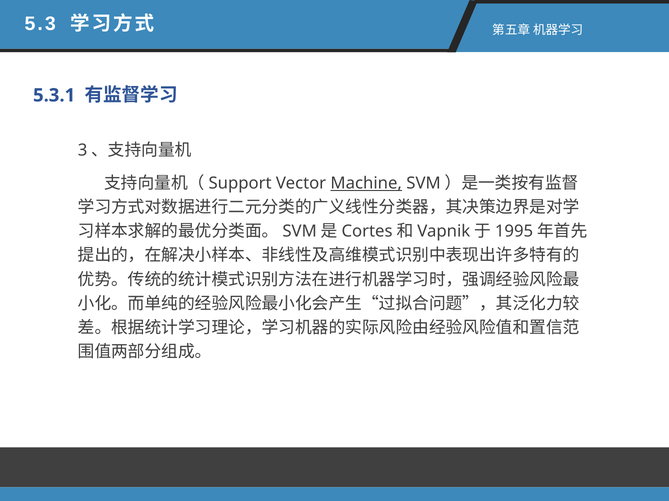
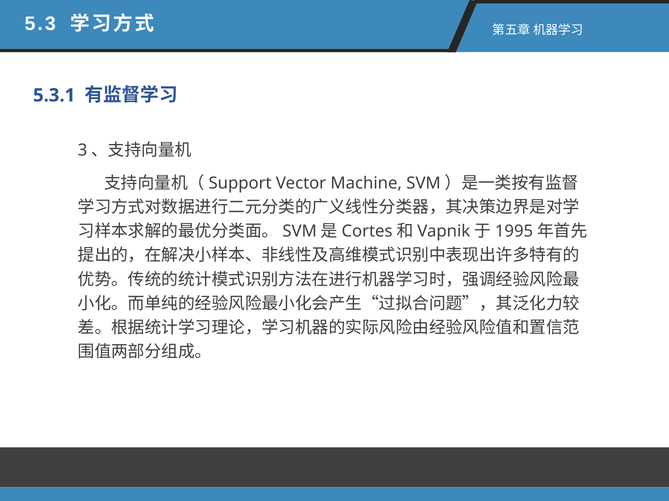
Machine underline: present -> none
